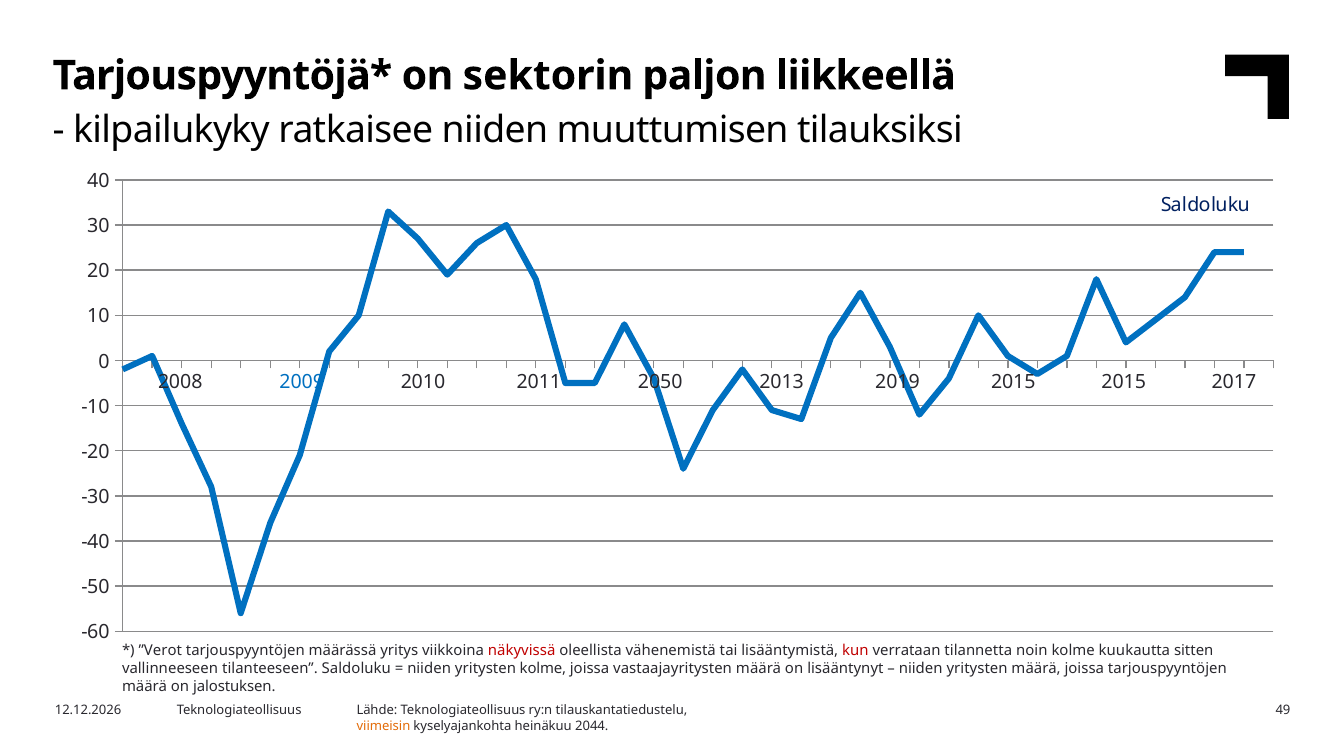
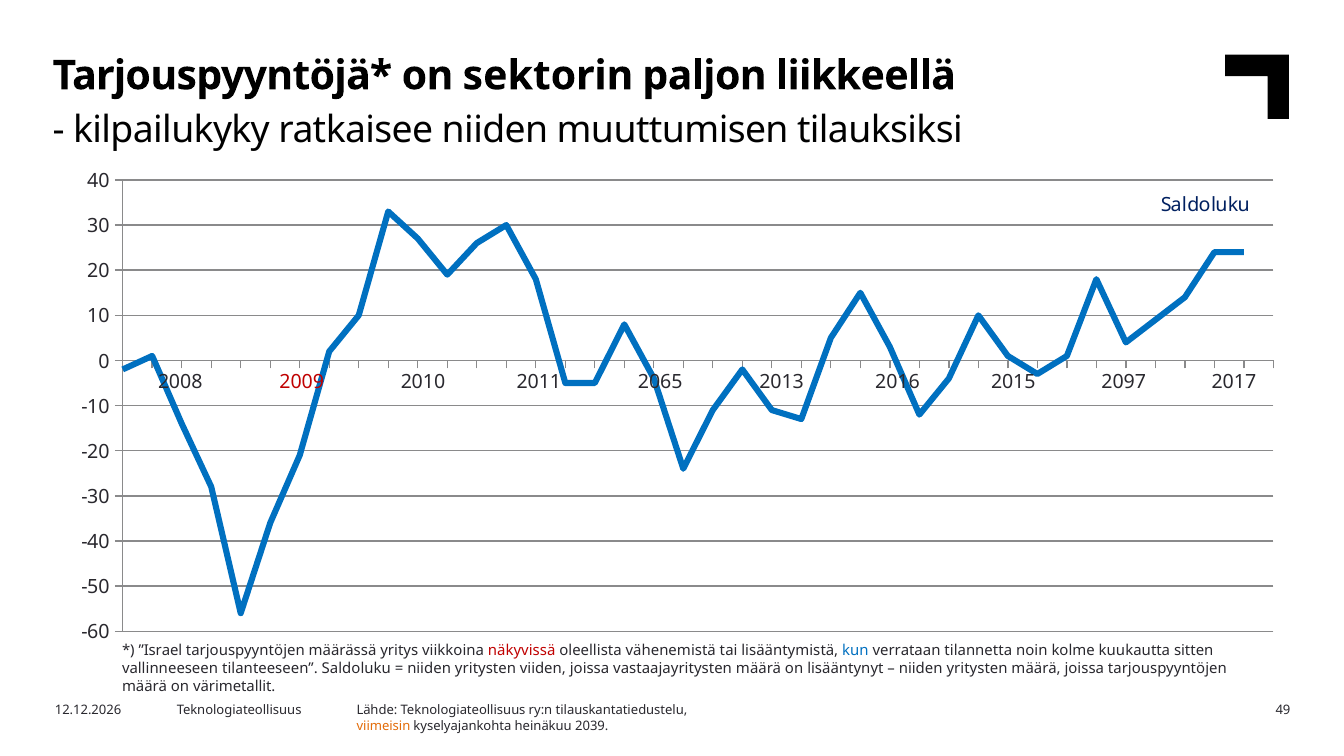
2009 colour: blue -> red
2050: 2050 -> 2065
2019: 2019 -> 2016
2015 2015: 2015 -> 2097
”Verot: ”Verot -> ”Israel
kun colour: red -> blue
yritysten kolme: kolme -> viiden
jalostuksen: jalostuksen -> värimetallit
2044: 2044 -> 2039
